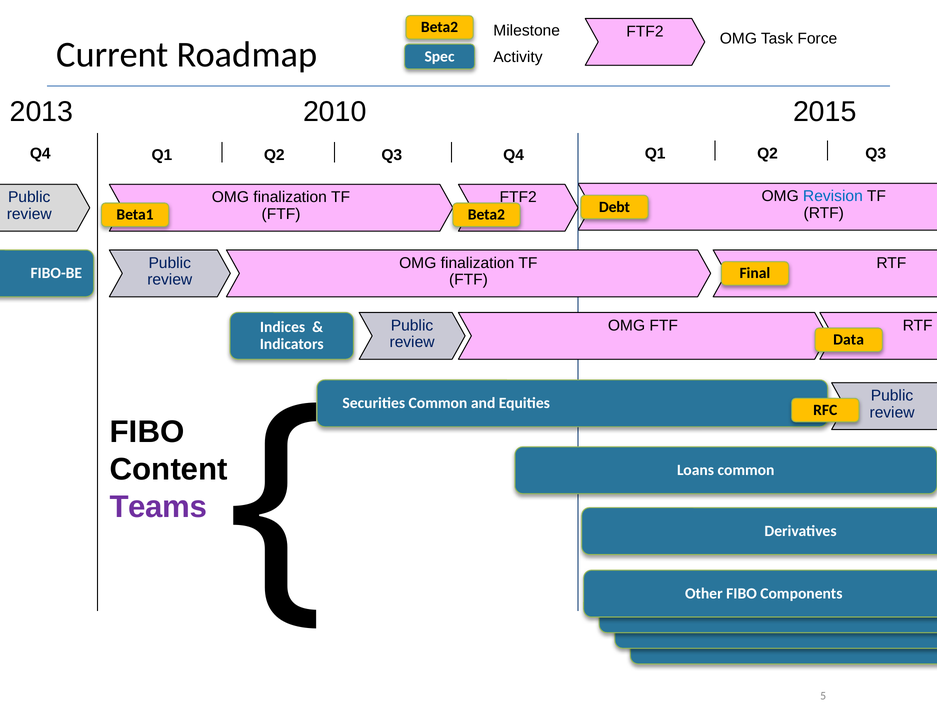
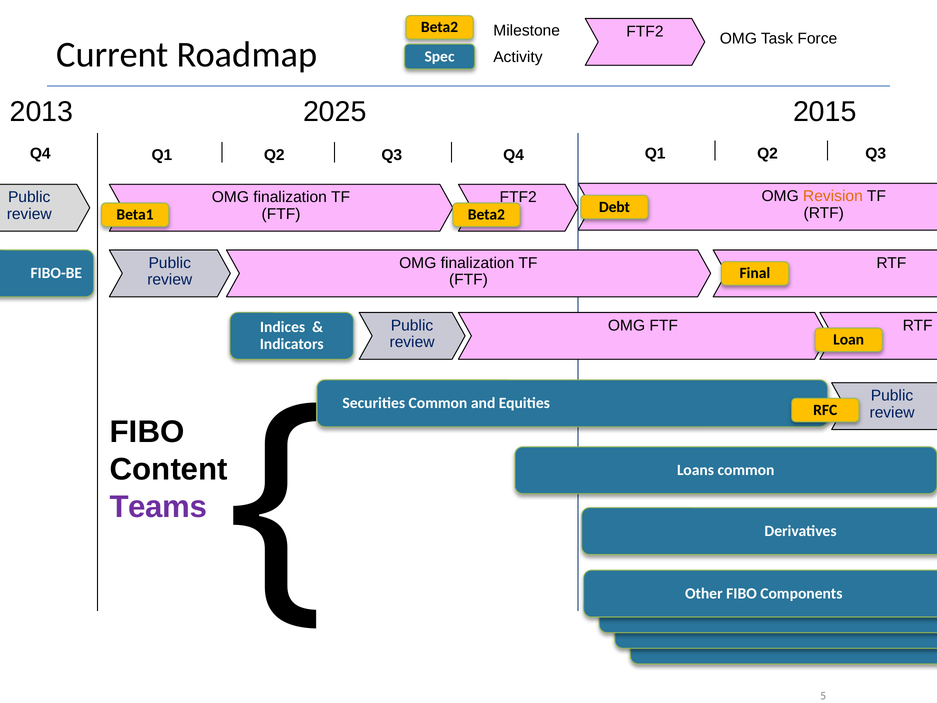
2010: 2010 -> 2025
Revision colour: blue -> orange
Data at (849, 340): Data -> Loan
